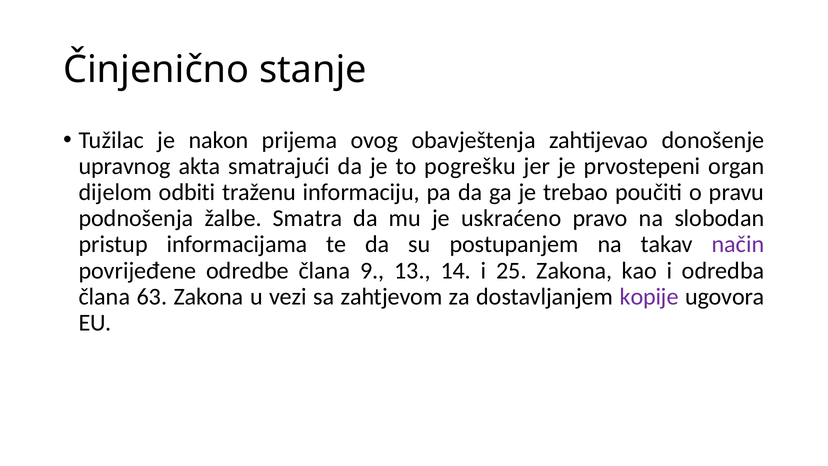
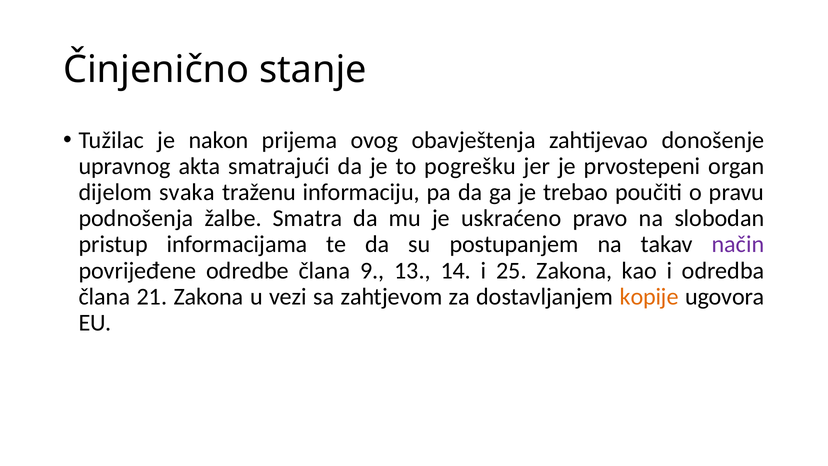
odbiti: odbiti -> svaka
63: 63 -> 21
kopije colour: purple -> orange
